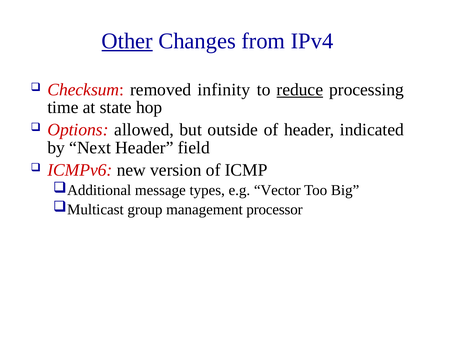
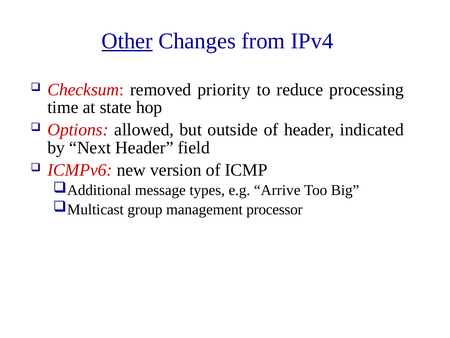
infinity: infinity -> priority
reduce underline: present -> none
Vector: Vector -> Arrive
